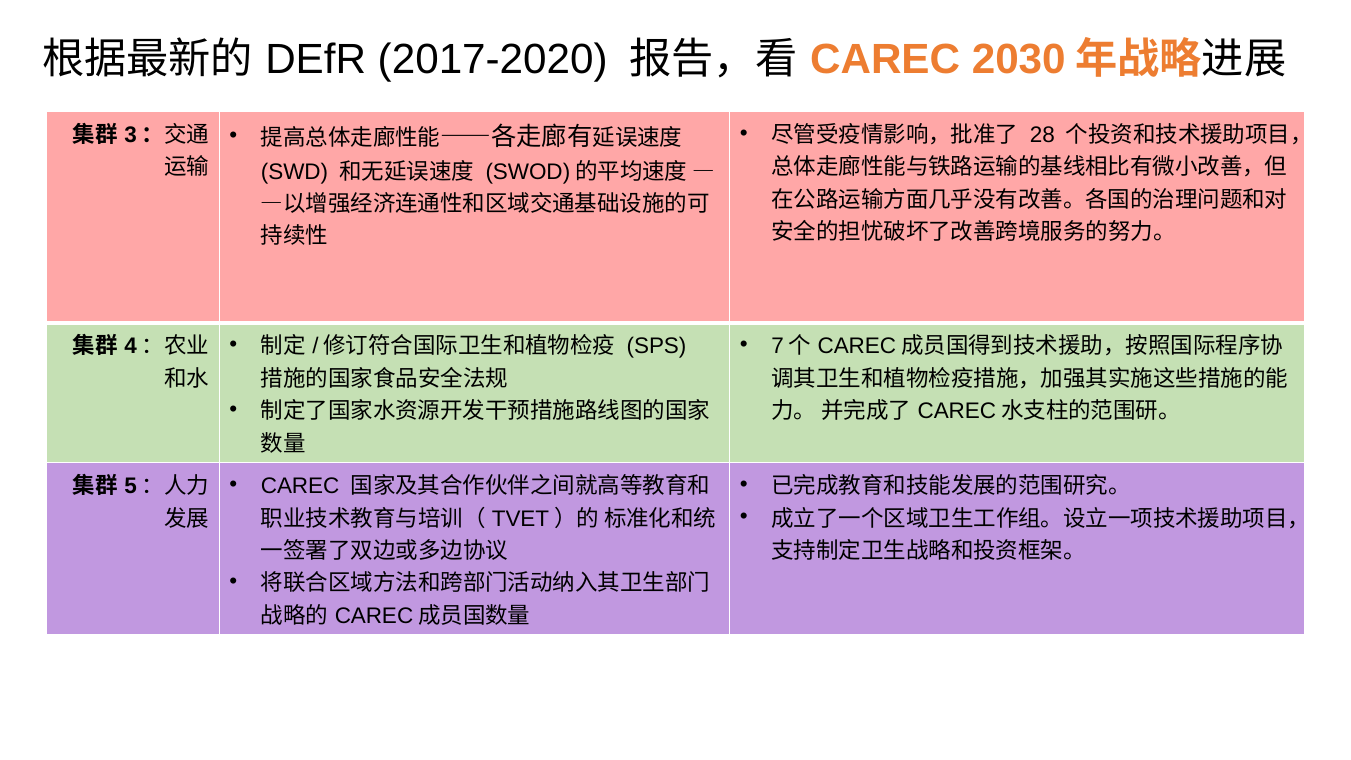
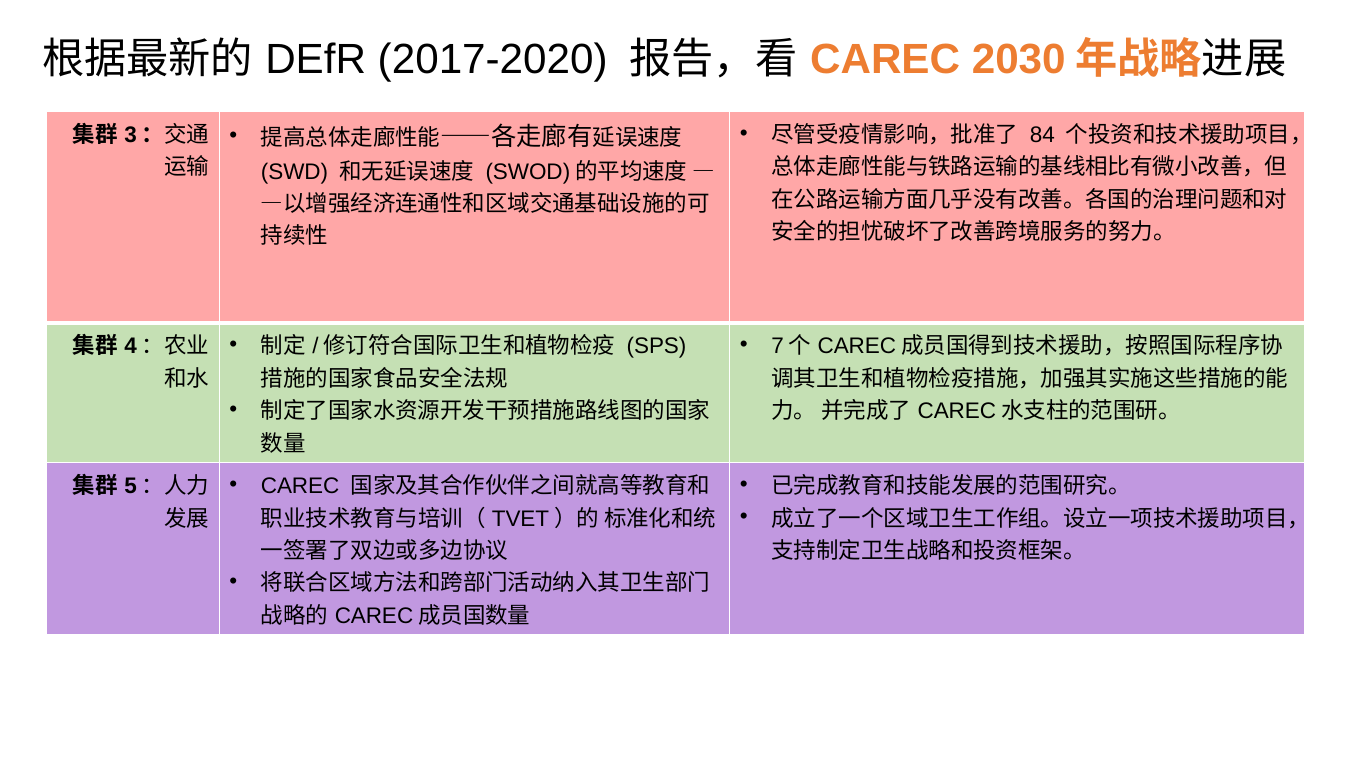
28: 28 -> 84
